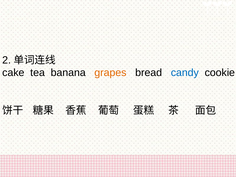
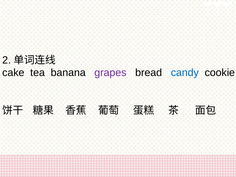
grapes colour: orange -> purple
